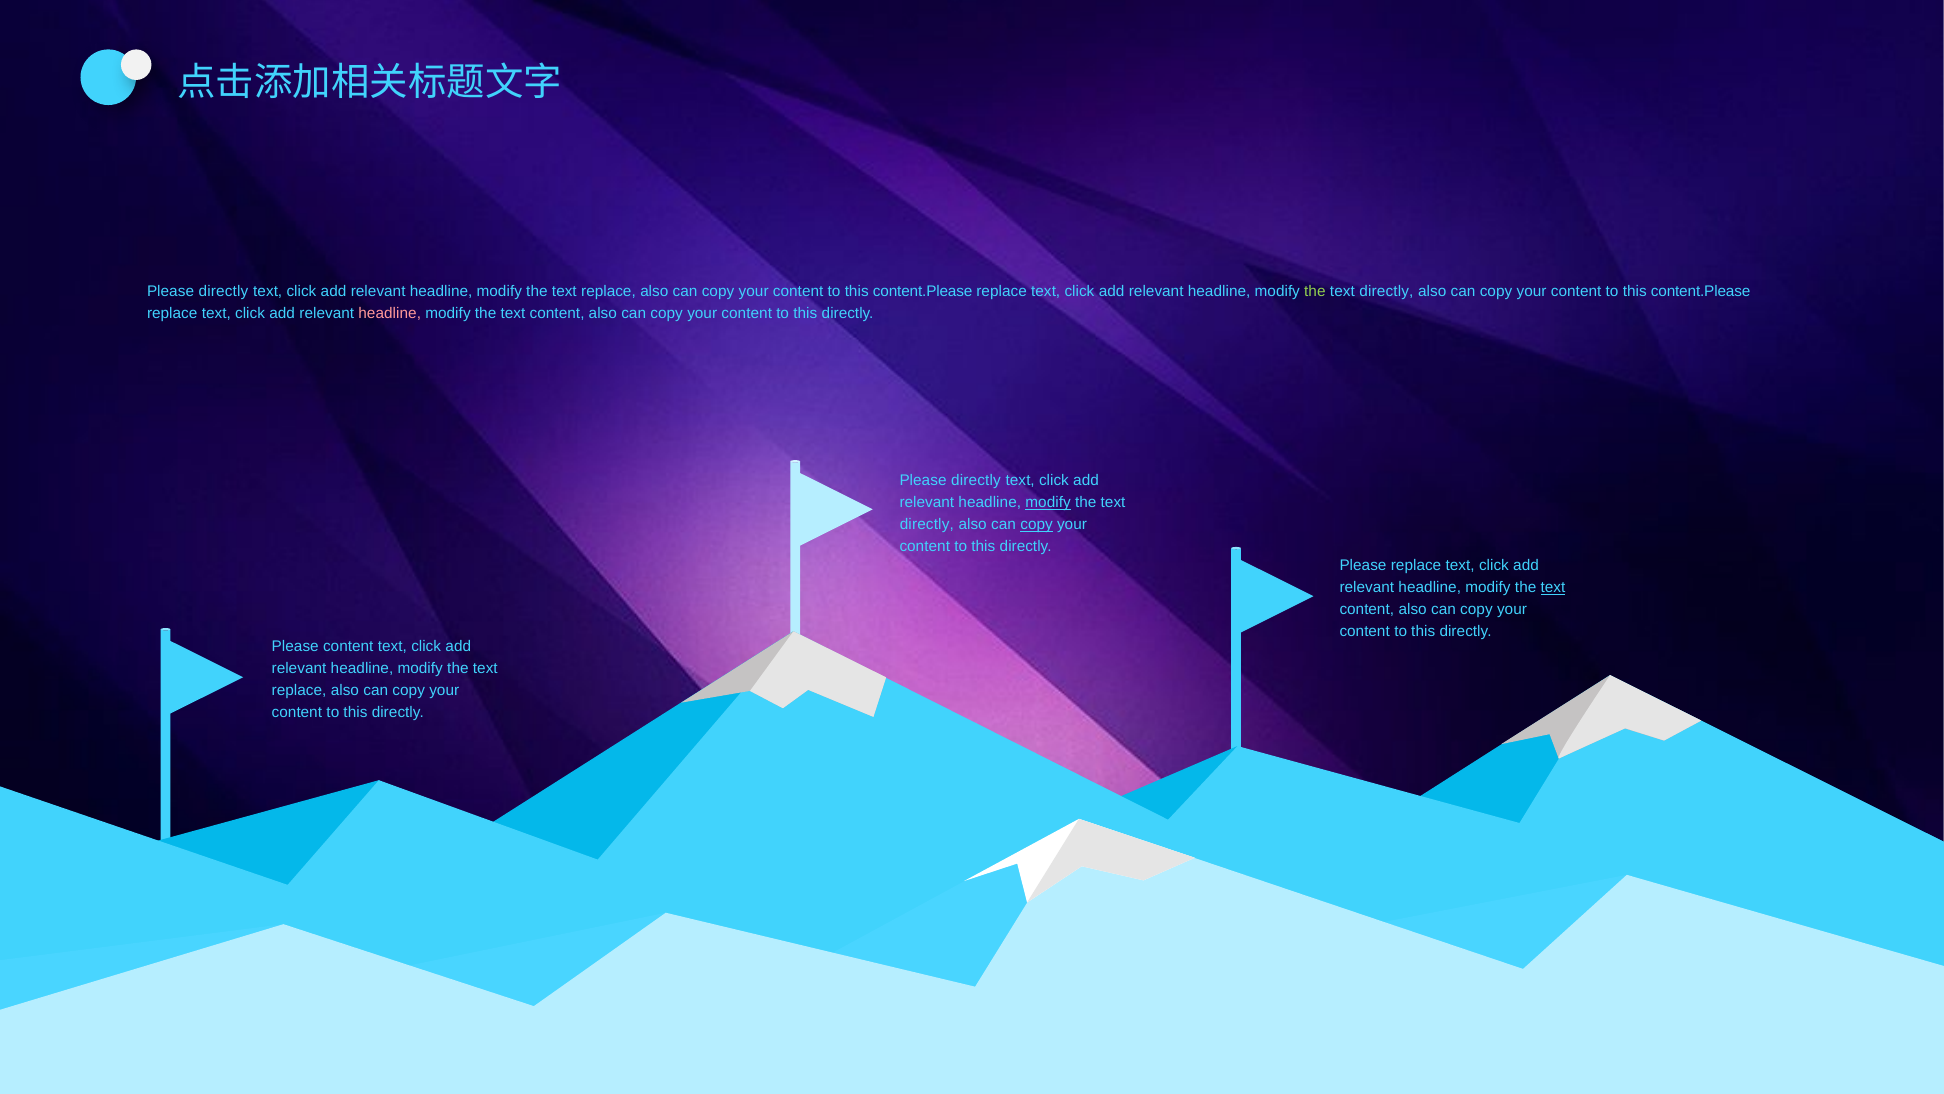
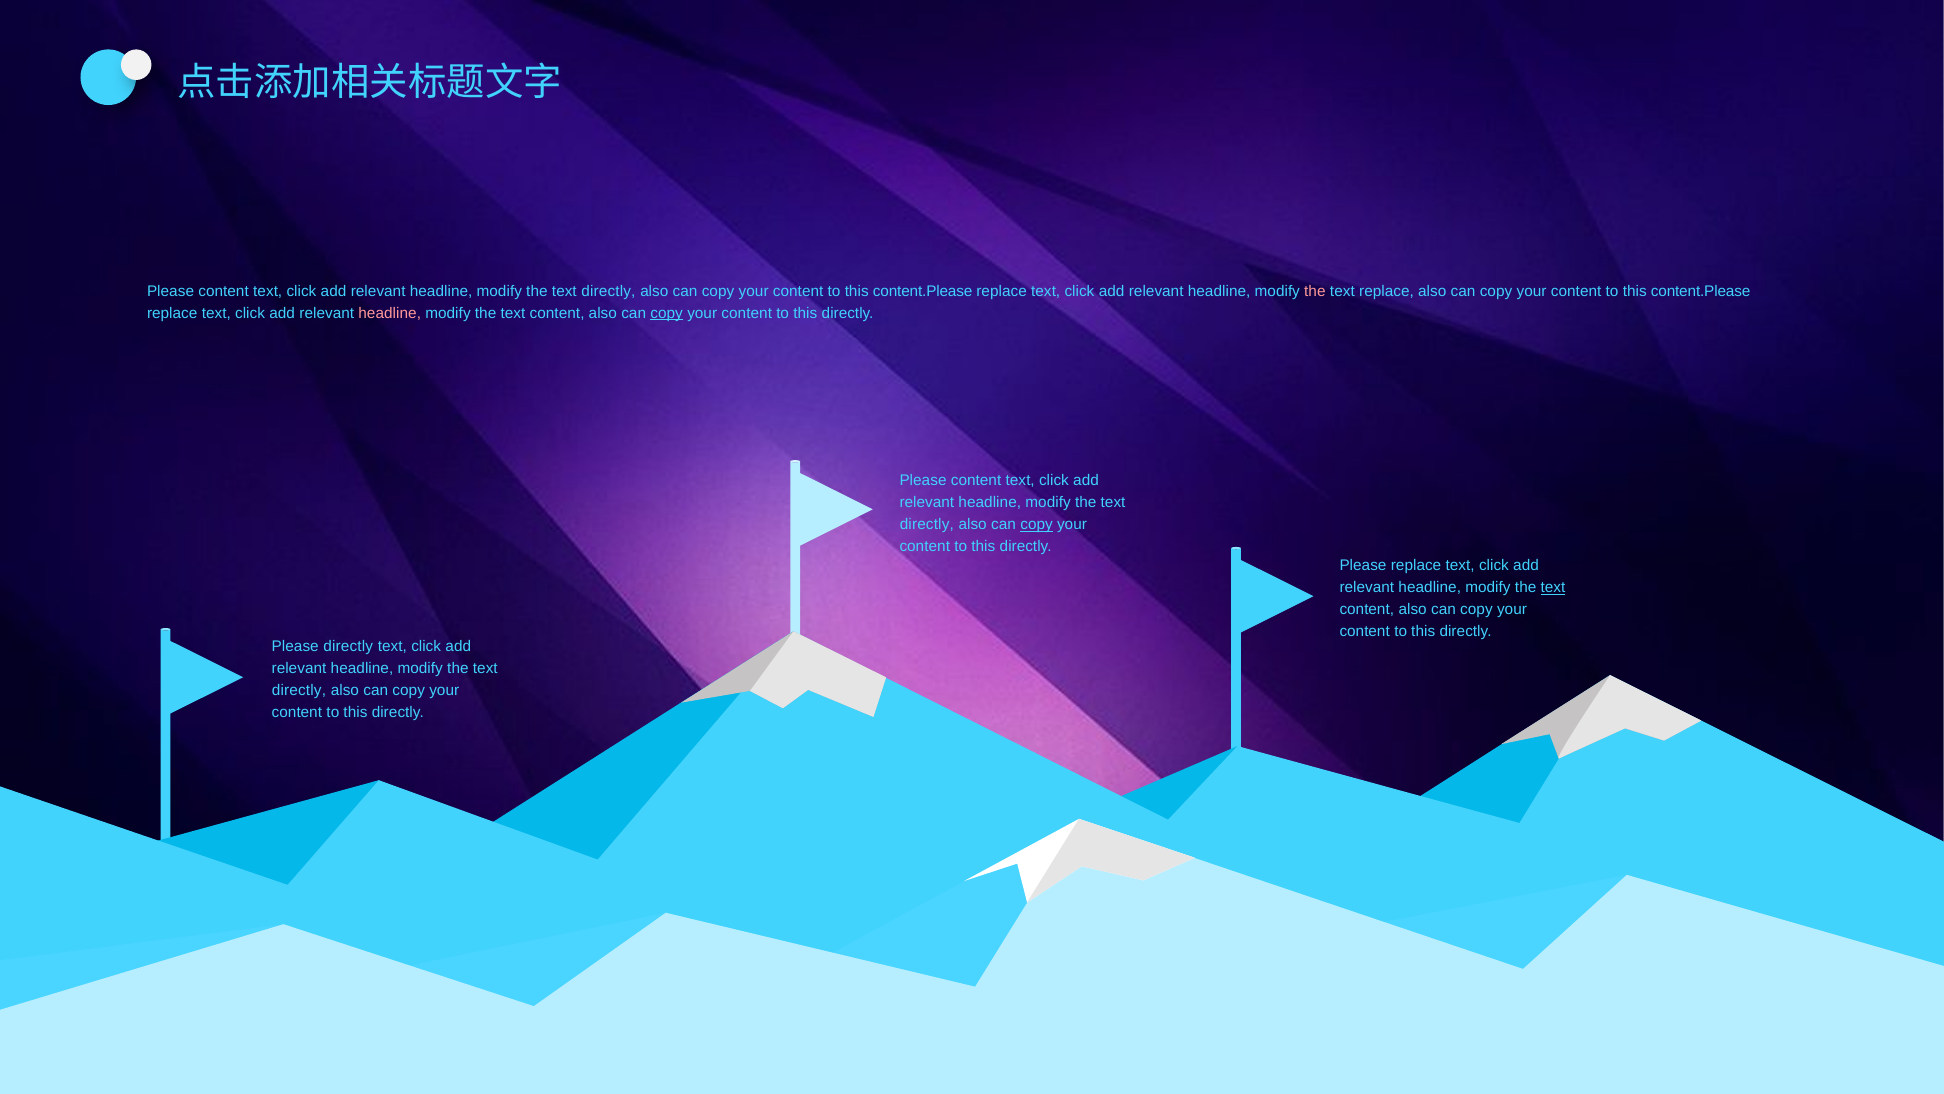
directly at (224, 291): directly -> content
replace at (608, 291): replace -> directly
the at (1315, 291) colour: light green -> pink
directly at (1386, 291): directly -> replace
copy at (667, 313) underline: none -> present
directly at (976, 480): directly -> content
modify at (1048, 503) underline: present -> none
Please content: content -> directly
replace at (299, 690): replace -> directly
